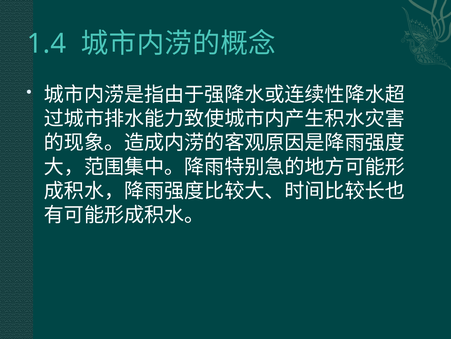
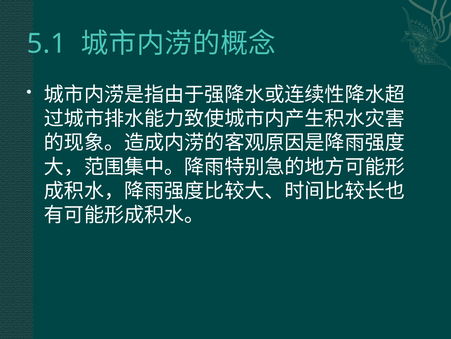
1.4: 1.4 -> 5.1
